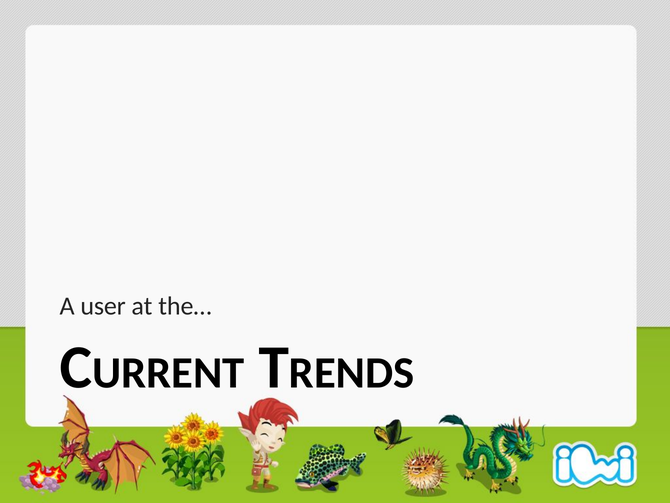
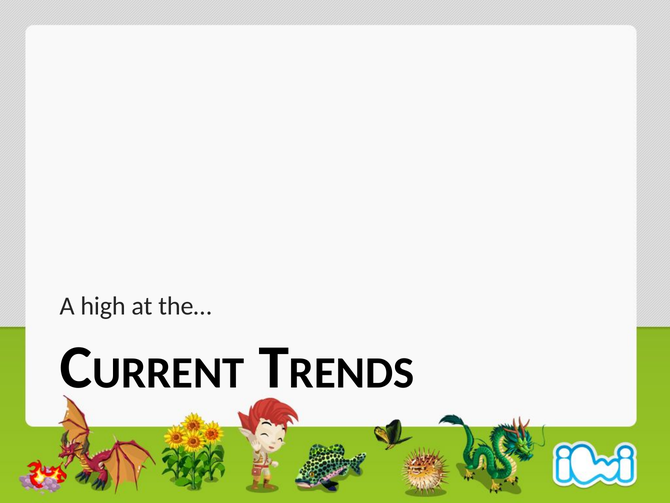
user: user -> high
